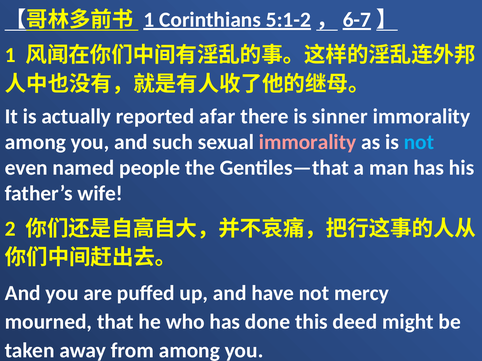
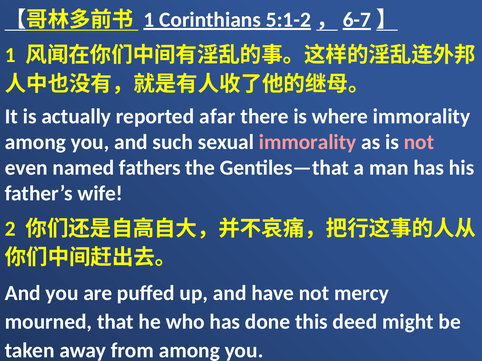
sinner: sinner -> where
not at (419, 142) colour: light blue -> pink
people: people -> fathers
